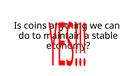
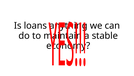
coins: coins -> loans
